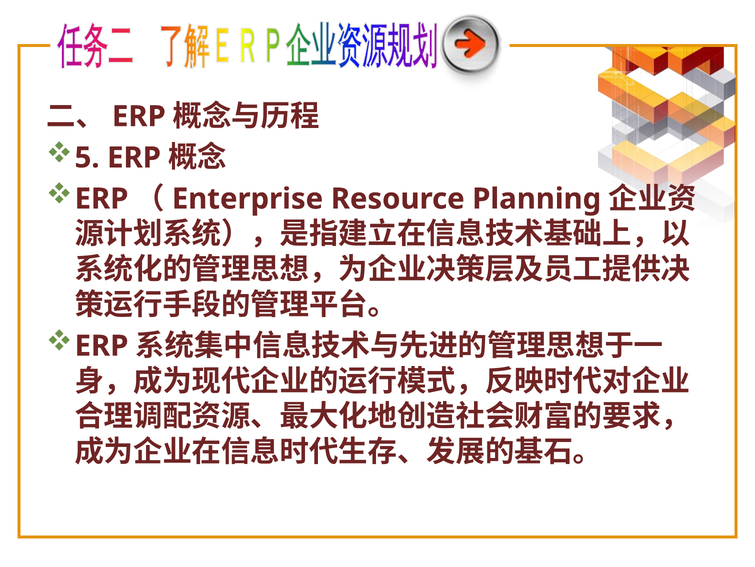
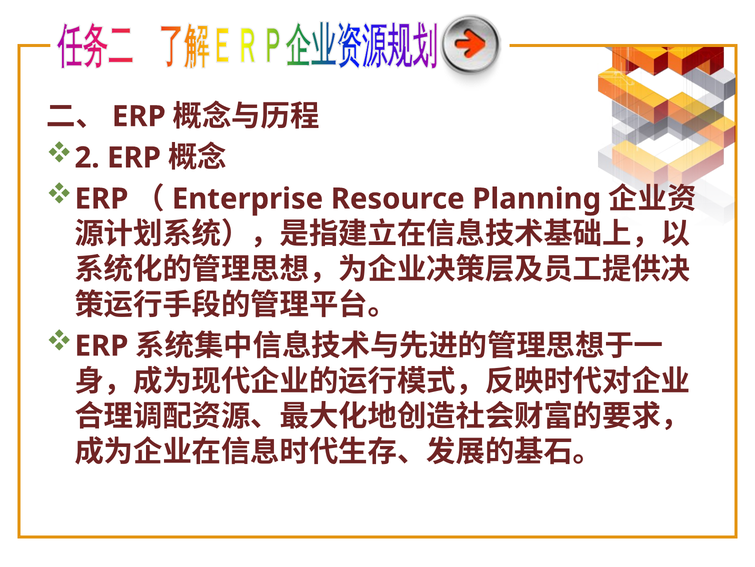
5: 5 -> 2
